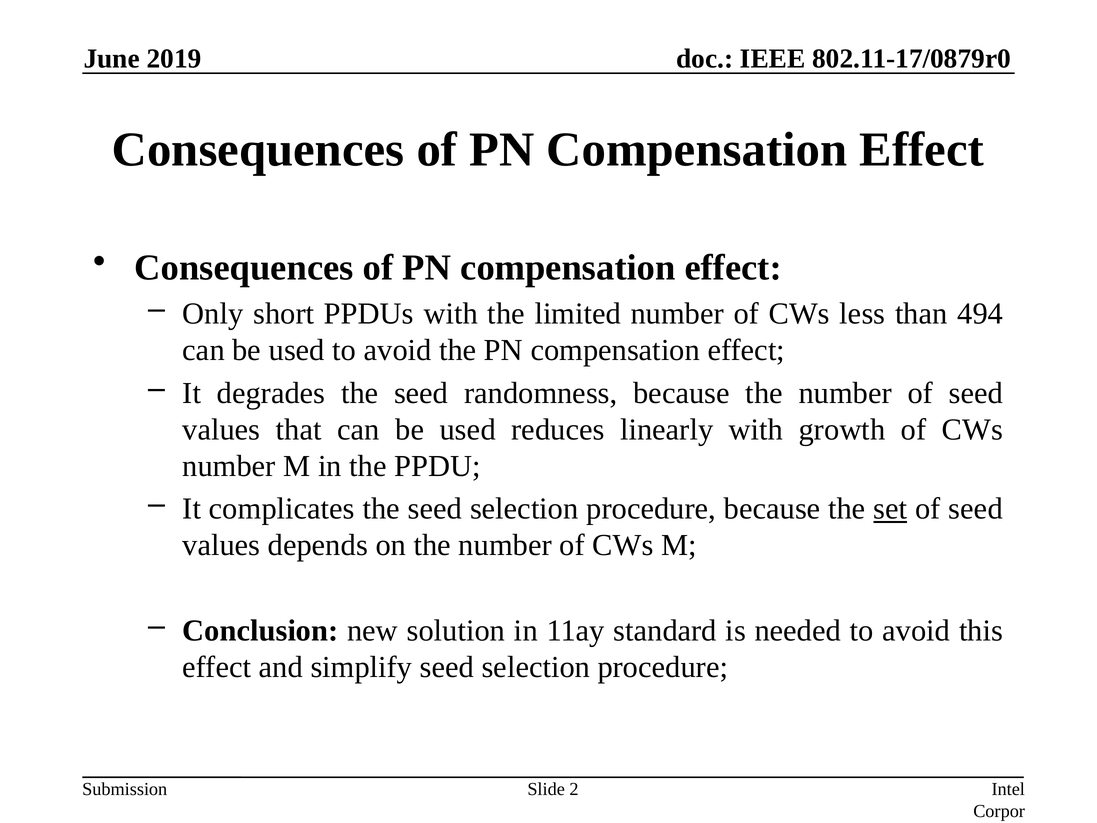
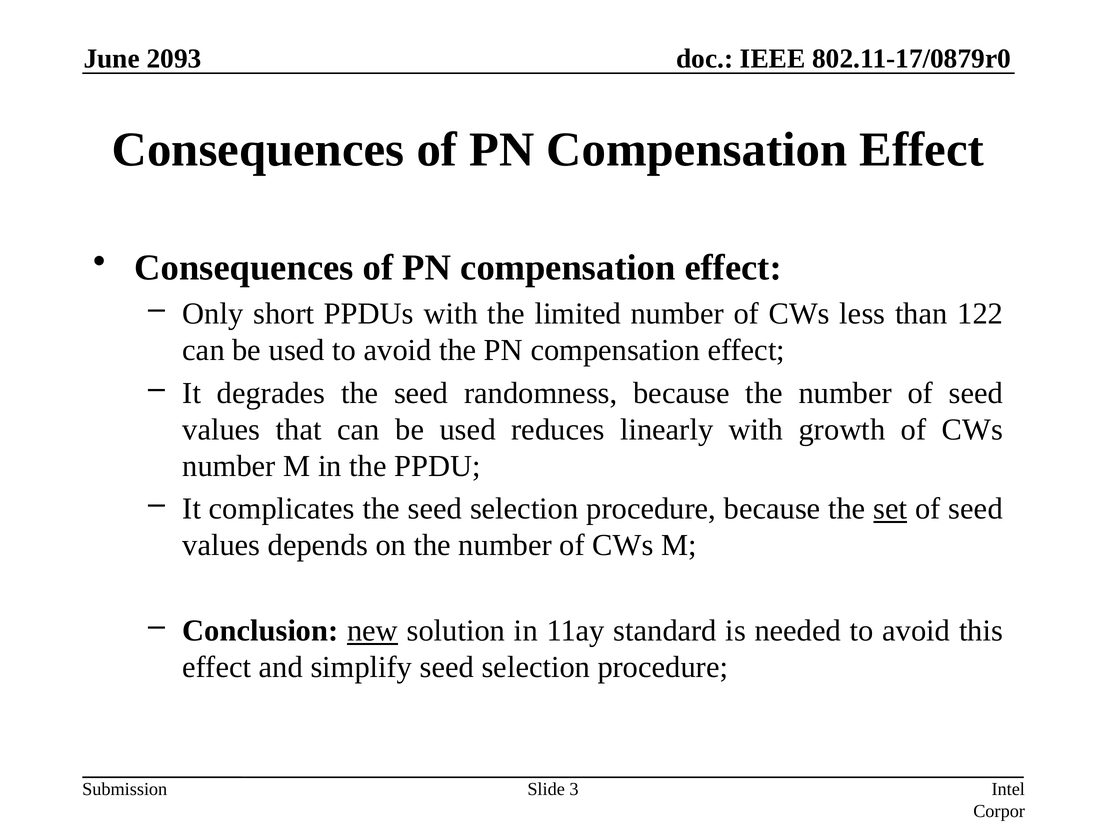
2019: 2019 -> 2093
494: 494 -> 122
new underline: none -> present
2: 2 -> 3
